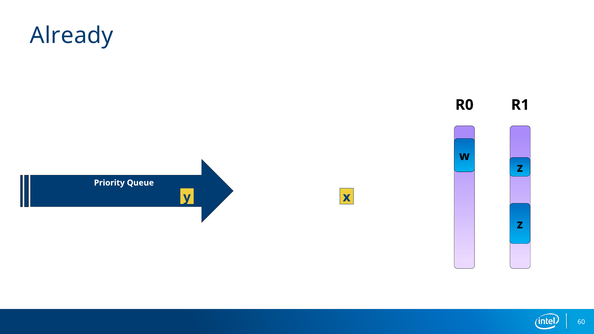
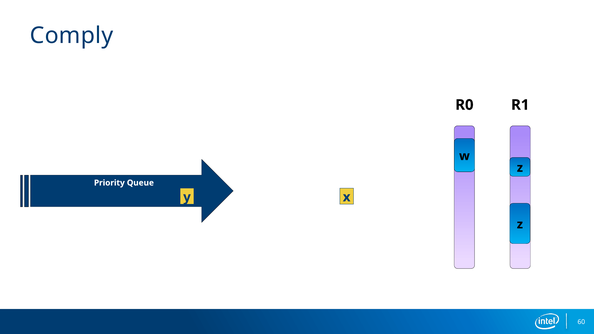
Already: Already -> Comply
